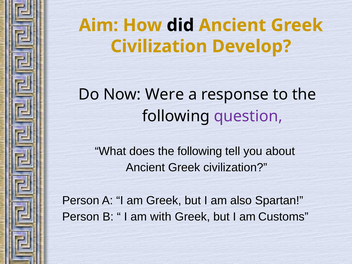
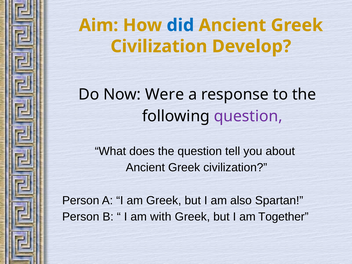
did colour: black -> blue
does the following: following -> question
Customs: Customs -> Together
